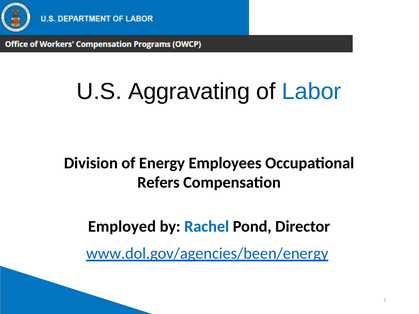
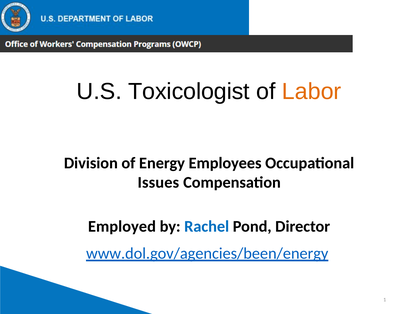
Aggravating: Aggravating -> Toxicologist
Labor colour: blue -> orange
Refers: Refers -> Issues
